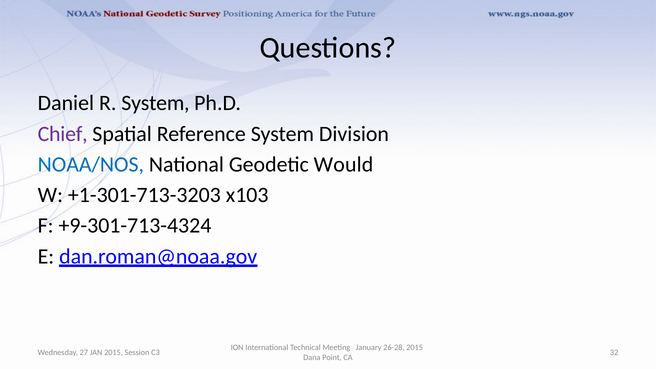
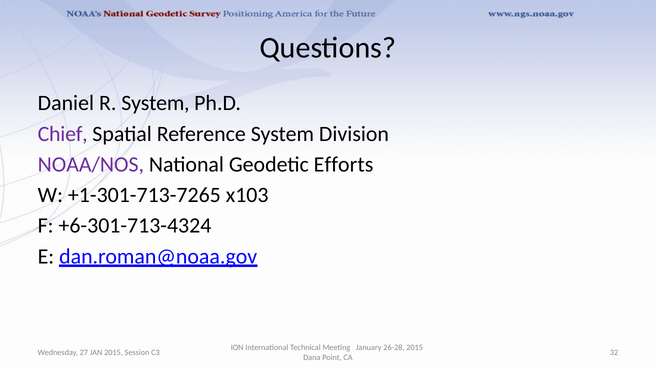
NOAA/NOS colour: blue -> purple
Would: Would -> Efforts
+1-301-713-3203: +1-301-713-3203 -> +1-301-713-7265
+9-301-713-4324: +9-301-713-4324 -> +6-301-713-4324
